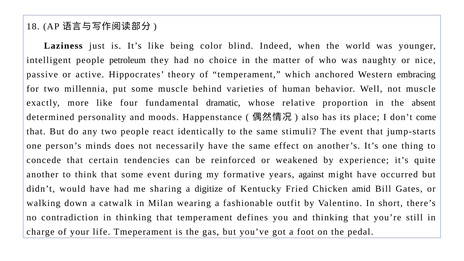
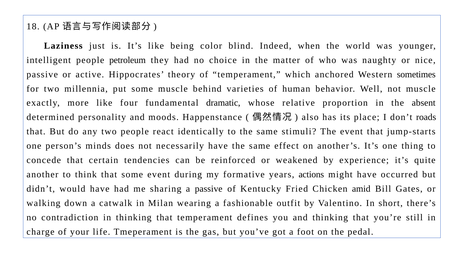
embracing: embracing -> sometimes
come: come -> roads
against: against -> actions
a digitize: digitize -> passive
